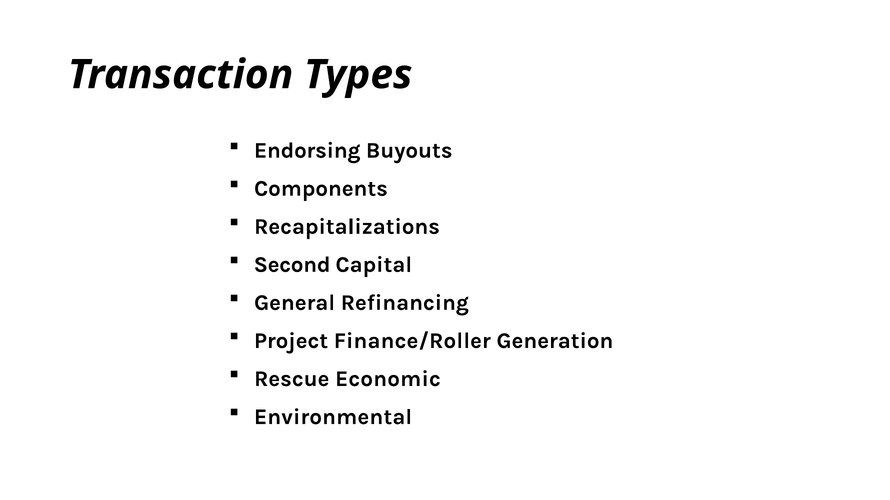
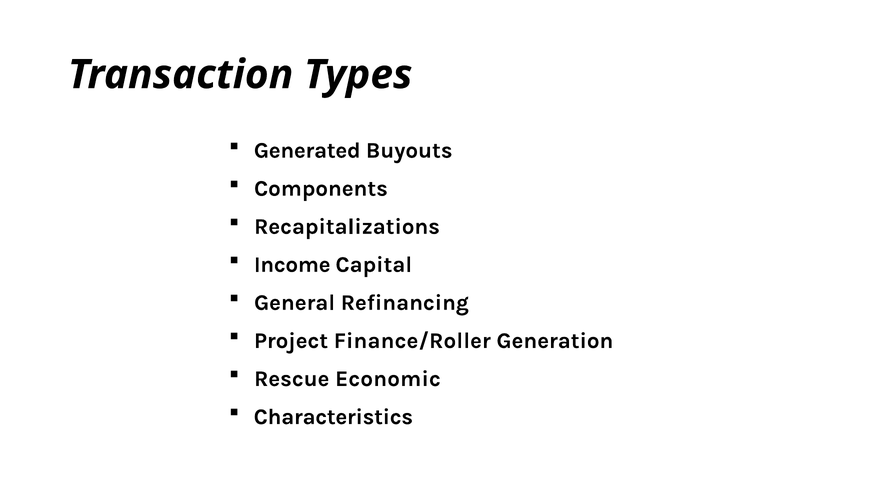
Endorsing: Endorsing -> Generated
Second: Second -> Income
Environmental: Environmental -> Characteristics
